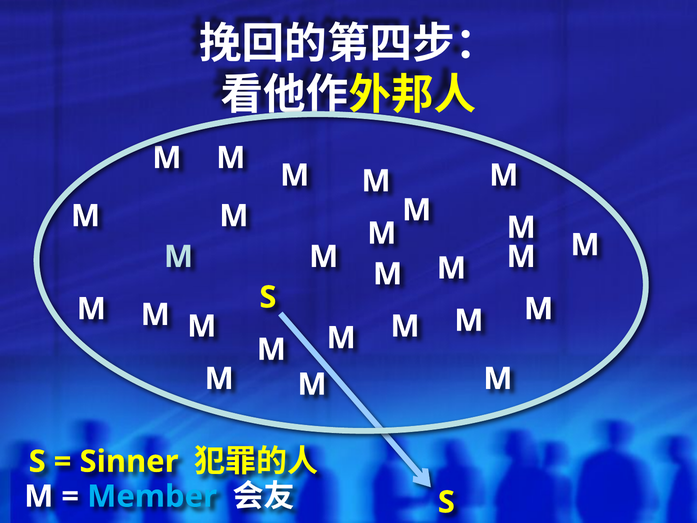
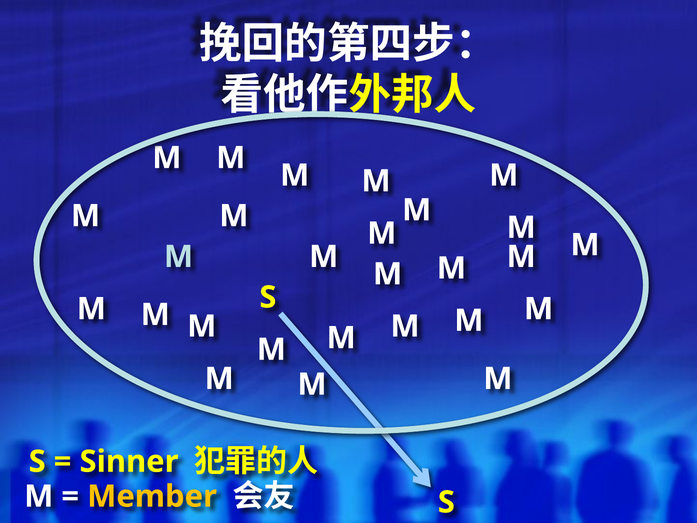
Member colour: light blue -> yellow
